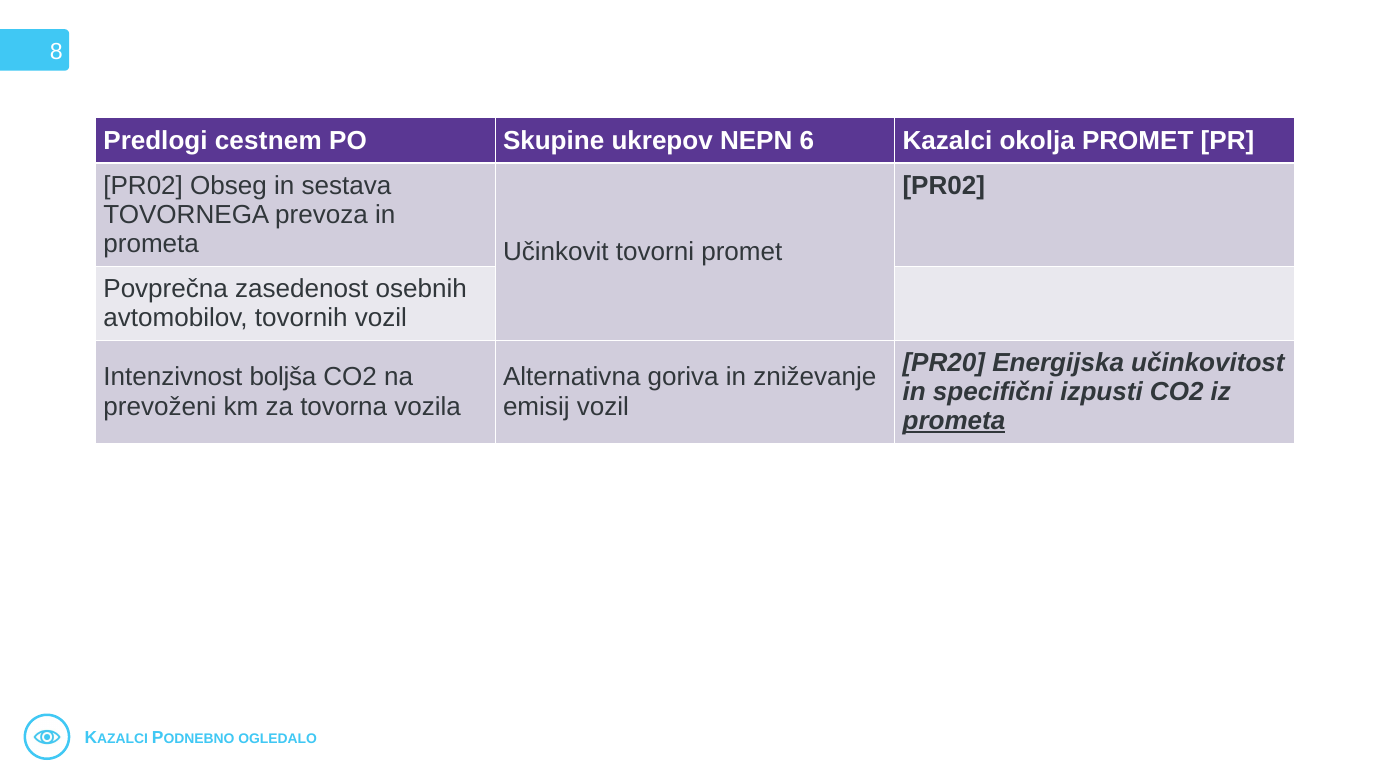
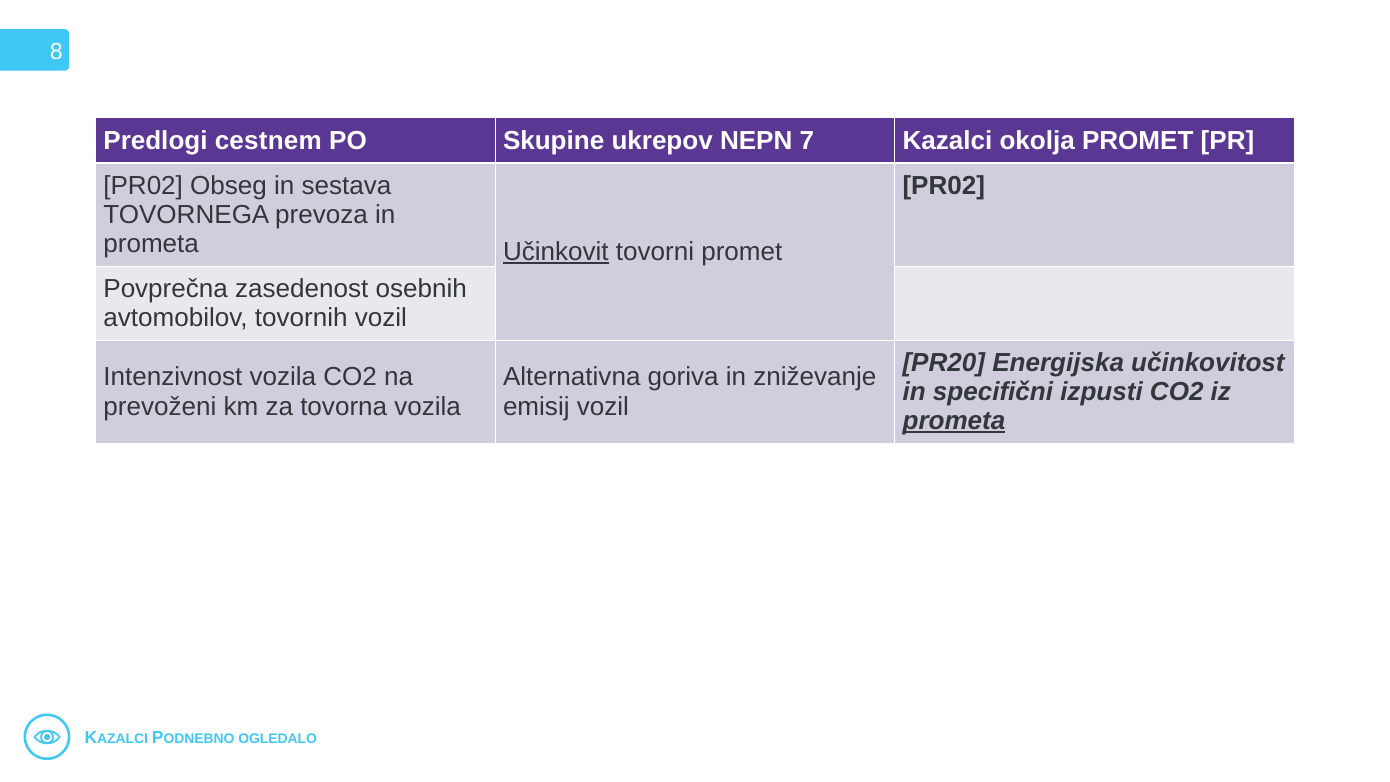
6: 6 -> 7
Učinkovit underline: none -> present
Intenzivnost boljša: boljša -> vozila
